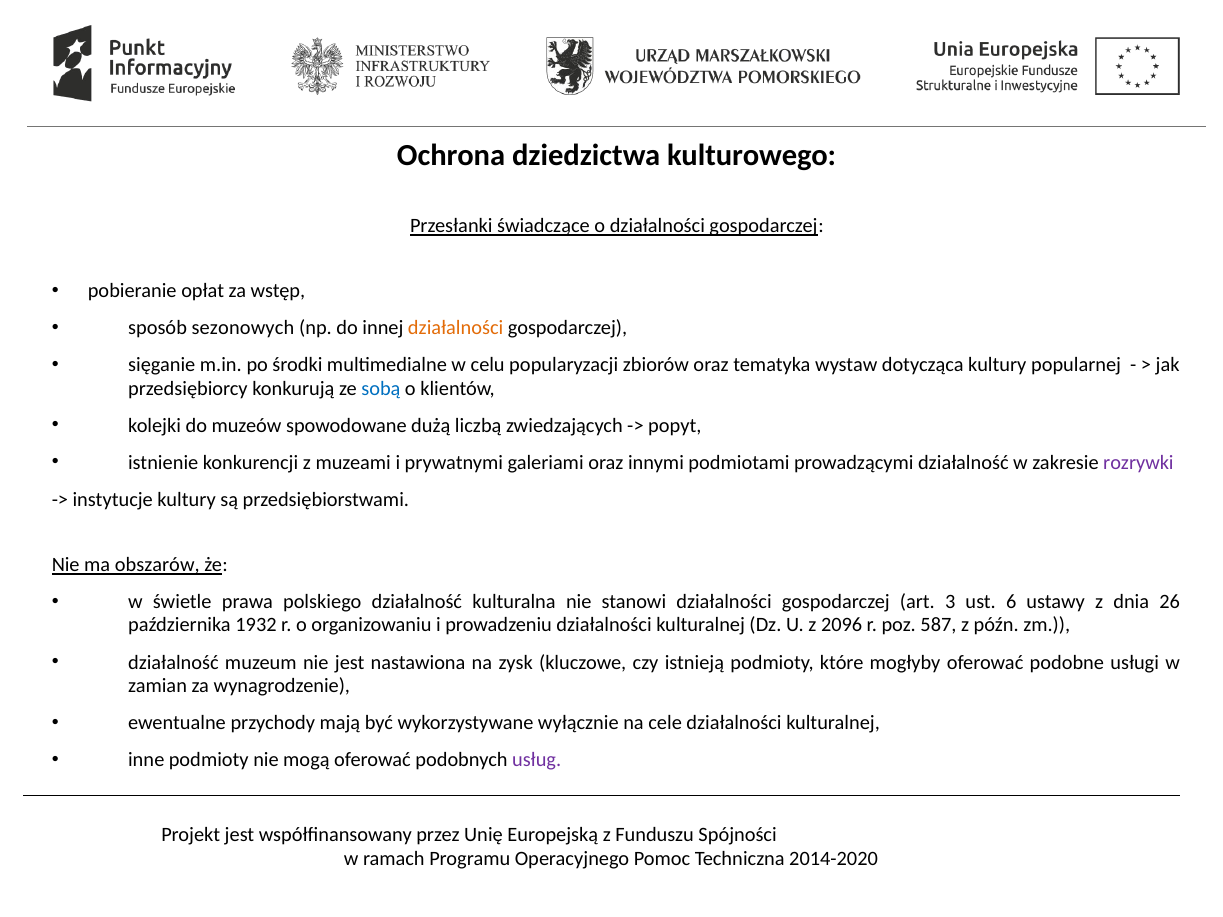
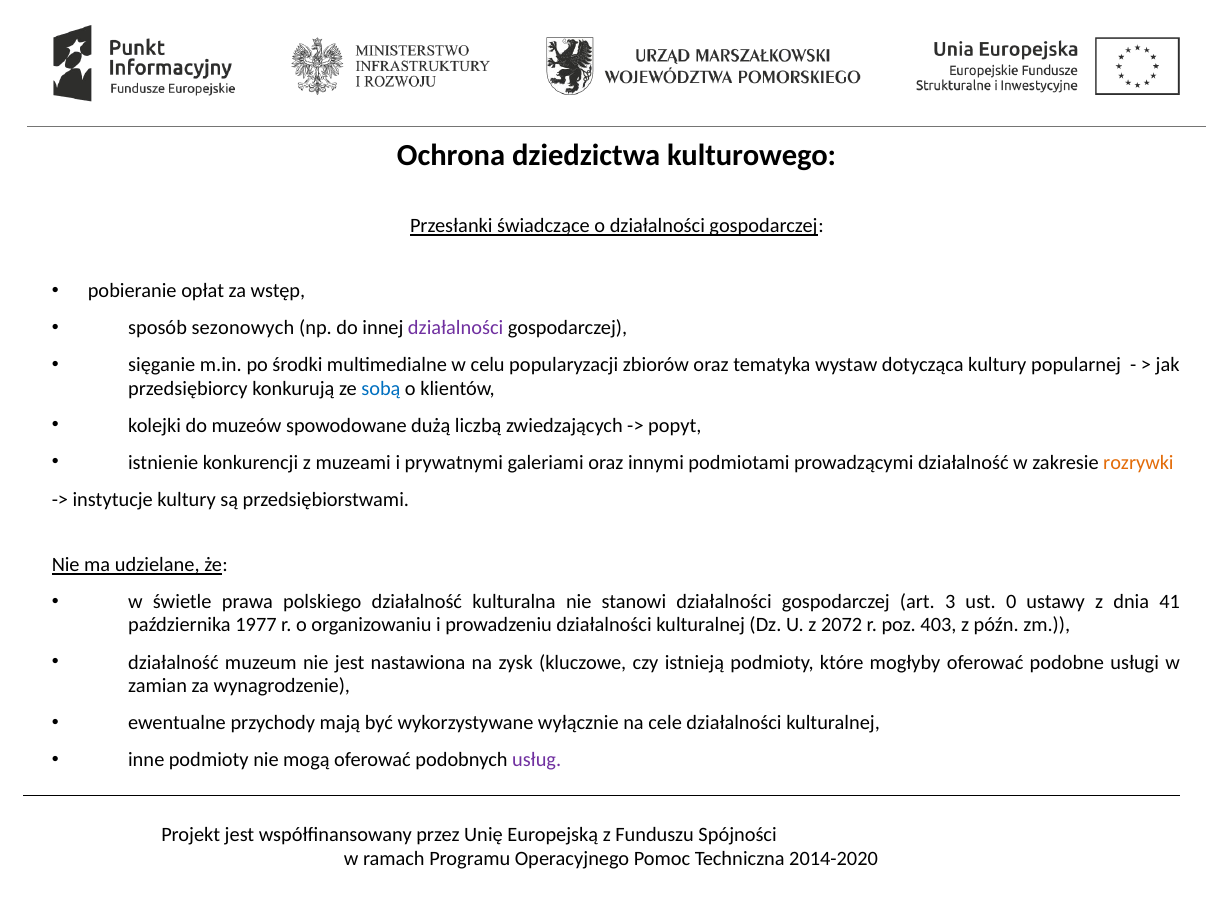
działalności at (456, 328) colour: orange -> purple
rozrywki colour: purple -> orange
obszarów: obszarów -> udzielane
6: 6 -> 0
26: 26 -> 41
1932: 1932 -> 1977
2096: 2096 -> 2072
587: 587 -> 403
